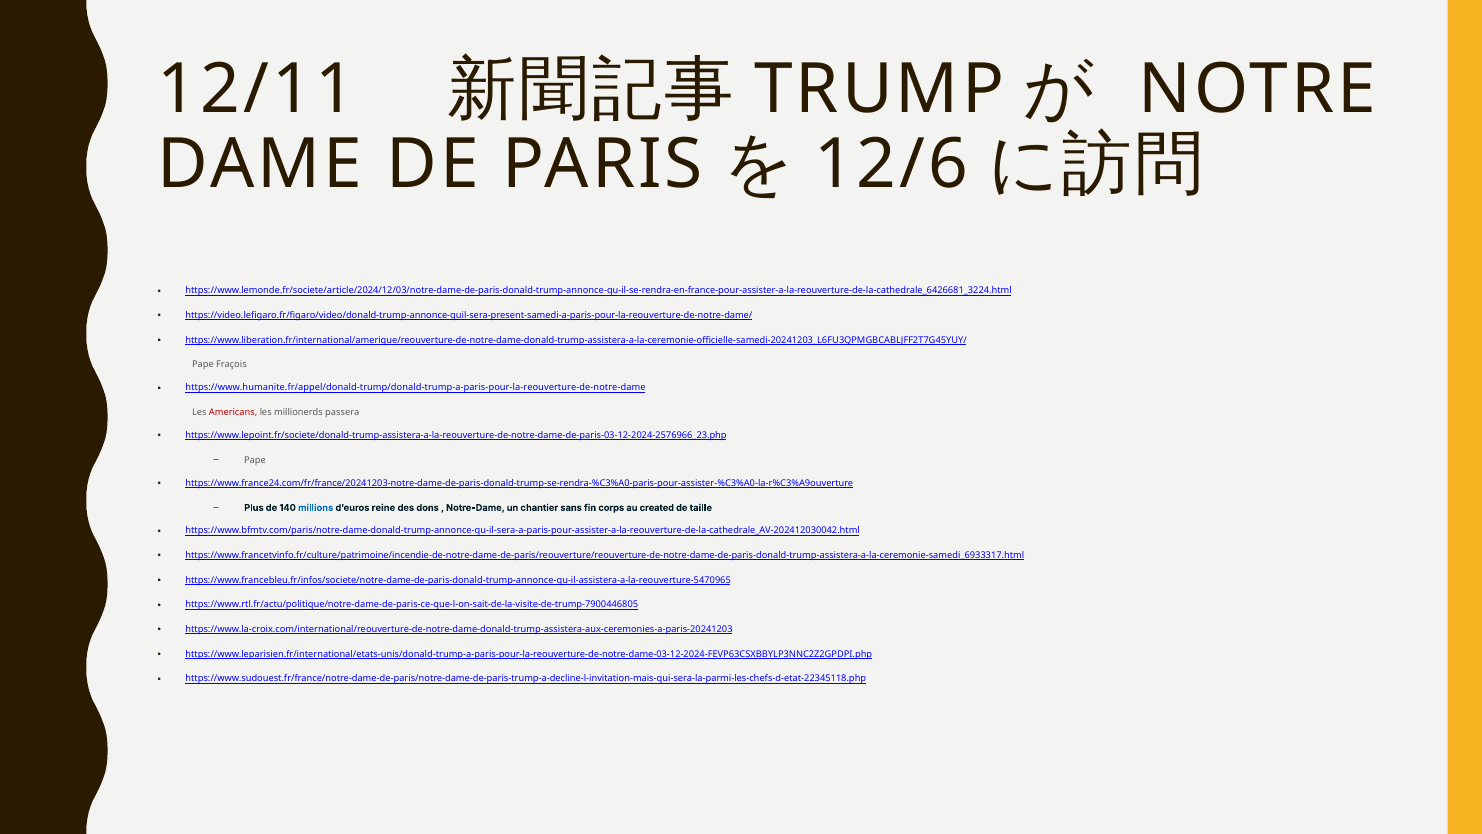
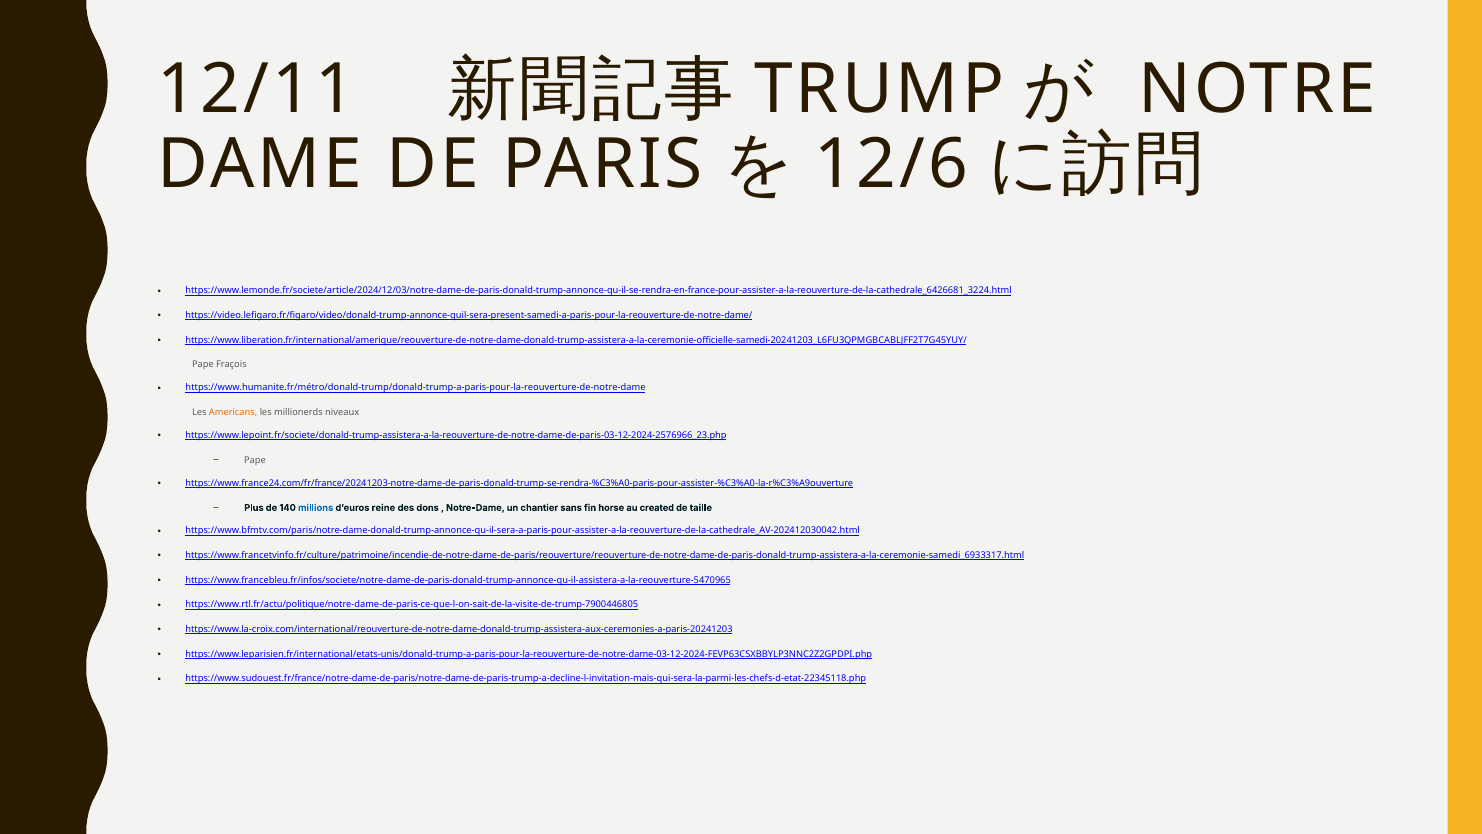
https://www.humanite.fr/appel/donald-trump/donald-trump-a-paris-pour-la-reouverture-de-notre-dame: https://www.humanite.fr/appel/donald-trump/donald-trump-a-paris-pour-la-reouverture-de-notre-dame -> https://www.humanite.fr/métro/donald-trump/donald-trump-a-paris-pour-la-reouverture-de-notre-dame
Americans colour: red -> orange
passera: passera -> niveaux
corps: corps -> horse
